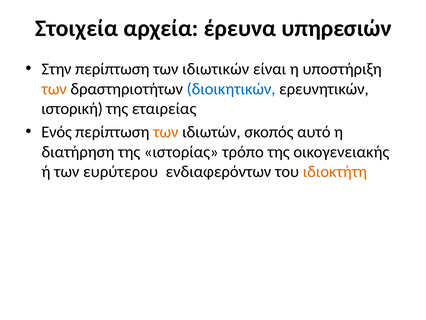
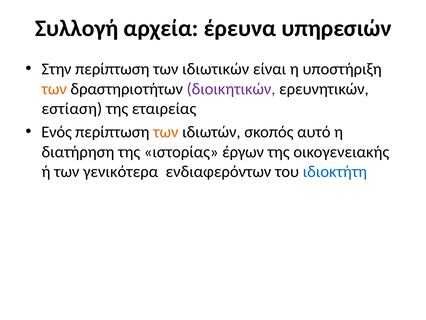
Στοιχεία: Στοιχεία -> Συλλογή
διοικητικών colour: blue -> purple
ιστορική: ιστορική -> εστίαση
τρόπο: τρόπο -> έργων
ευρύτερου: ευρύτερου -> γενικότερα
ιδιοκτήτη colour: orange -> blue
